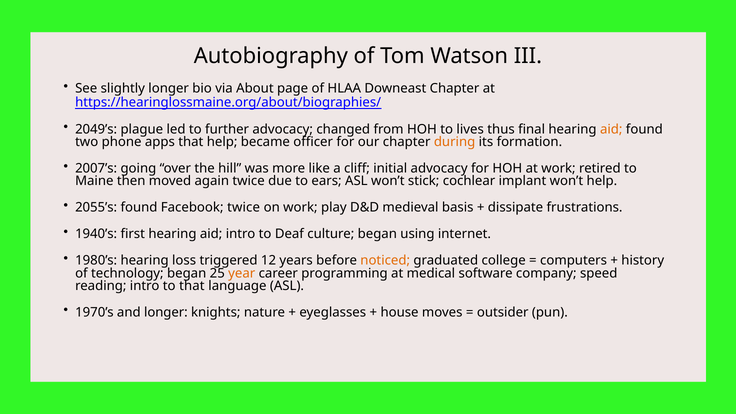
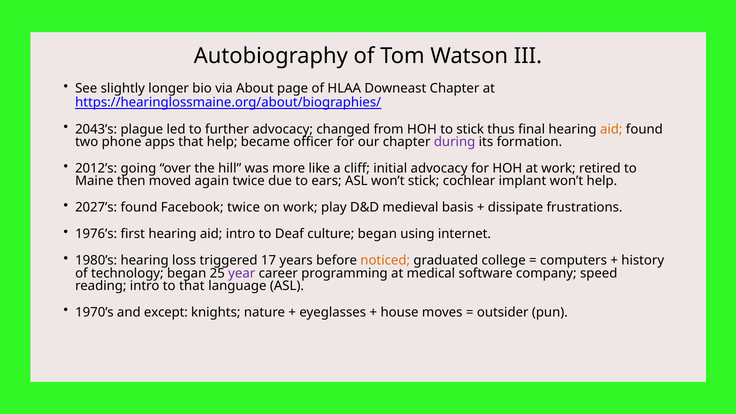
2049’s: 2049’s -> 2043’s
to lives: lives -> stick
during colour: orange -> purple
2007’s: 2007’s -> 2012’s
2055’s: 2055’s -> 2027’s
1940’s: 1940’s -> 1976’s
12: 12 -> 17
year colour: orange -> purple
and longer: longer -> except
